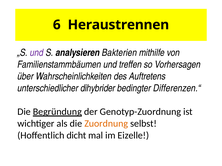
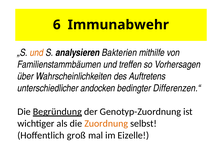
Heraustrennen: Heraustrennen -> Immunabwehr
und at (37, 53) colour: purple -> orange
dihybrider: dihybrider -> andocken
dicht: dicht -> groß
